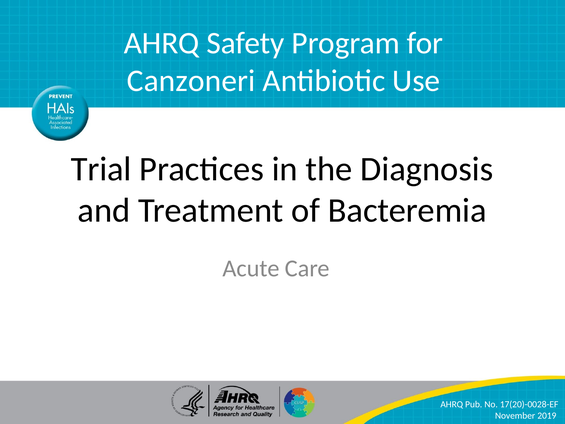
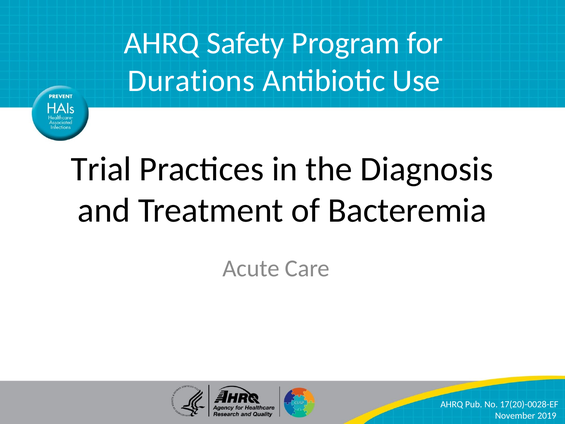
Canzoneri: Canzoneri -> Durations
